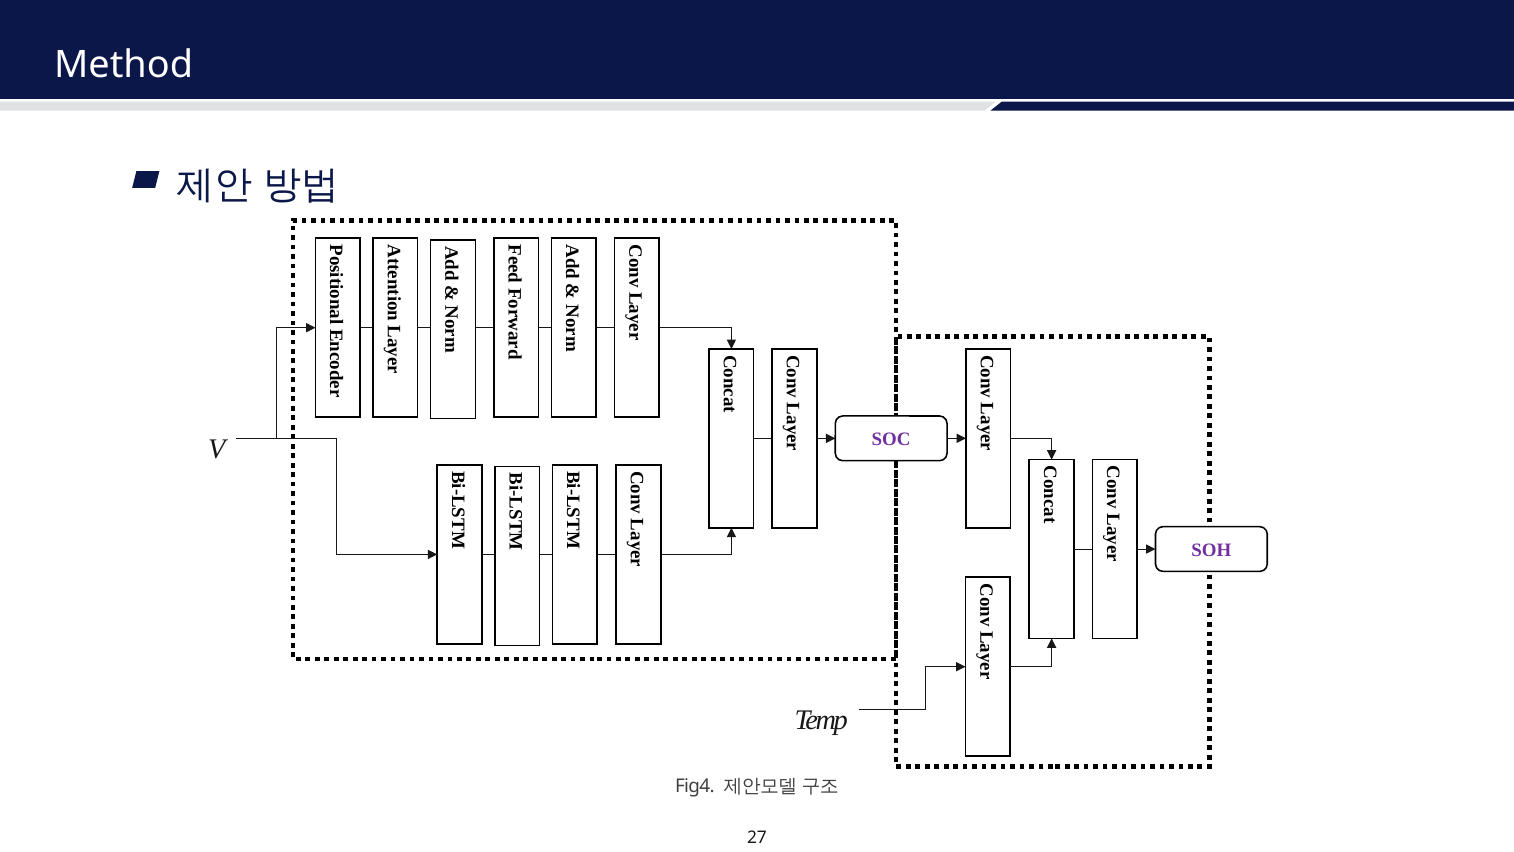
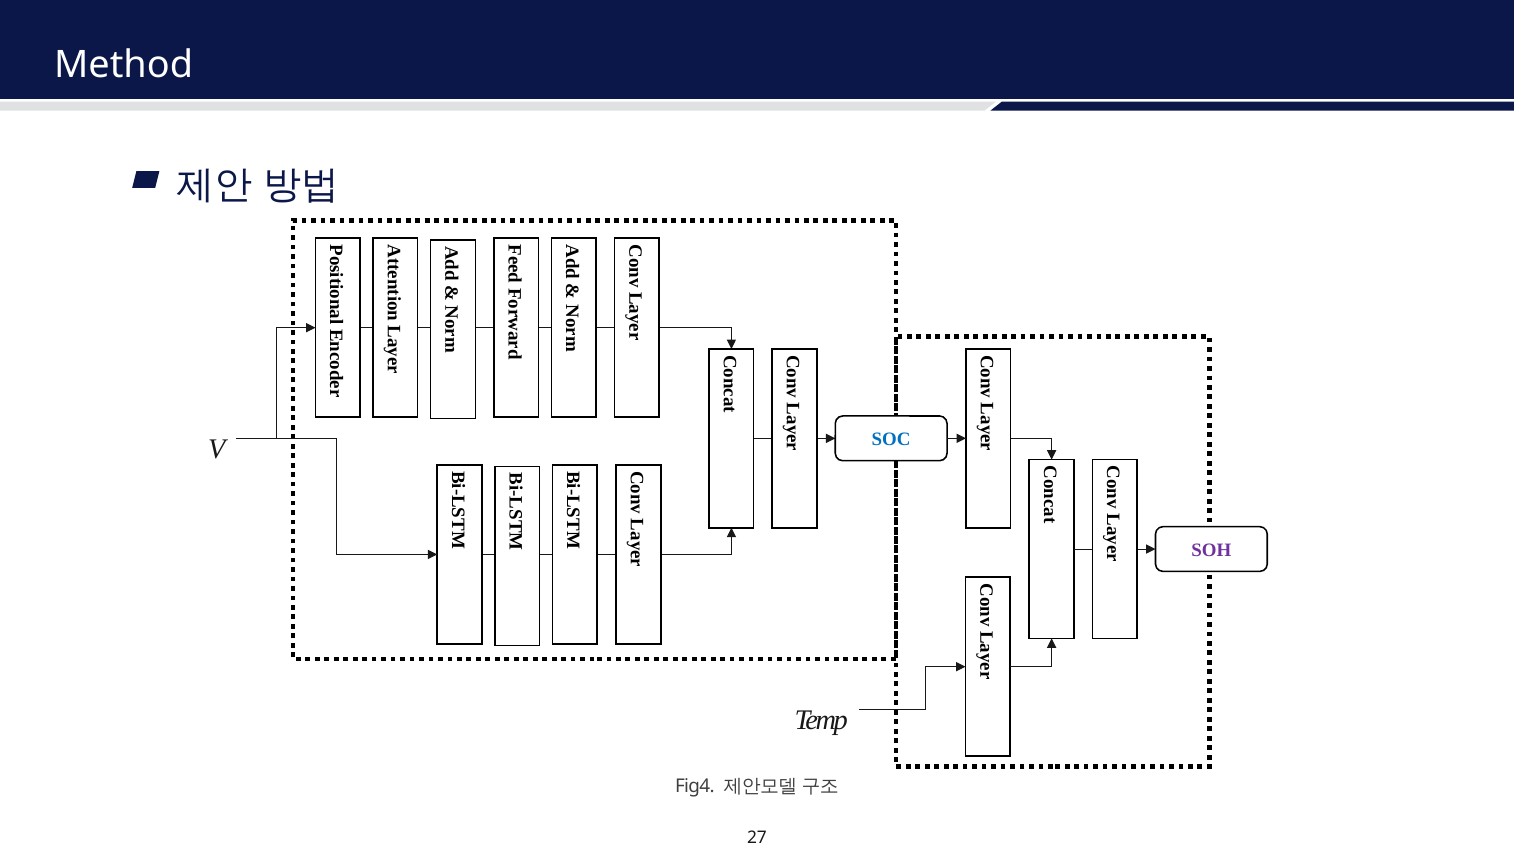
SOC colour: purple -> blue
